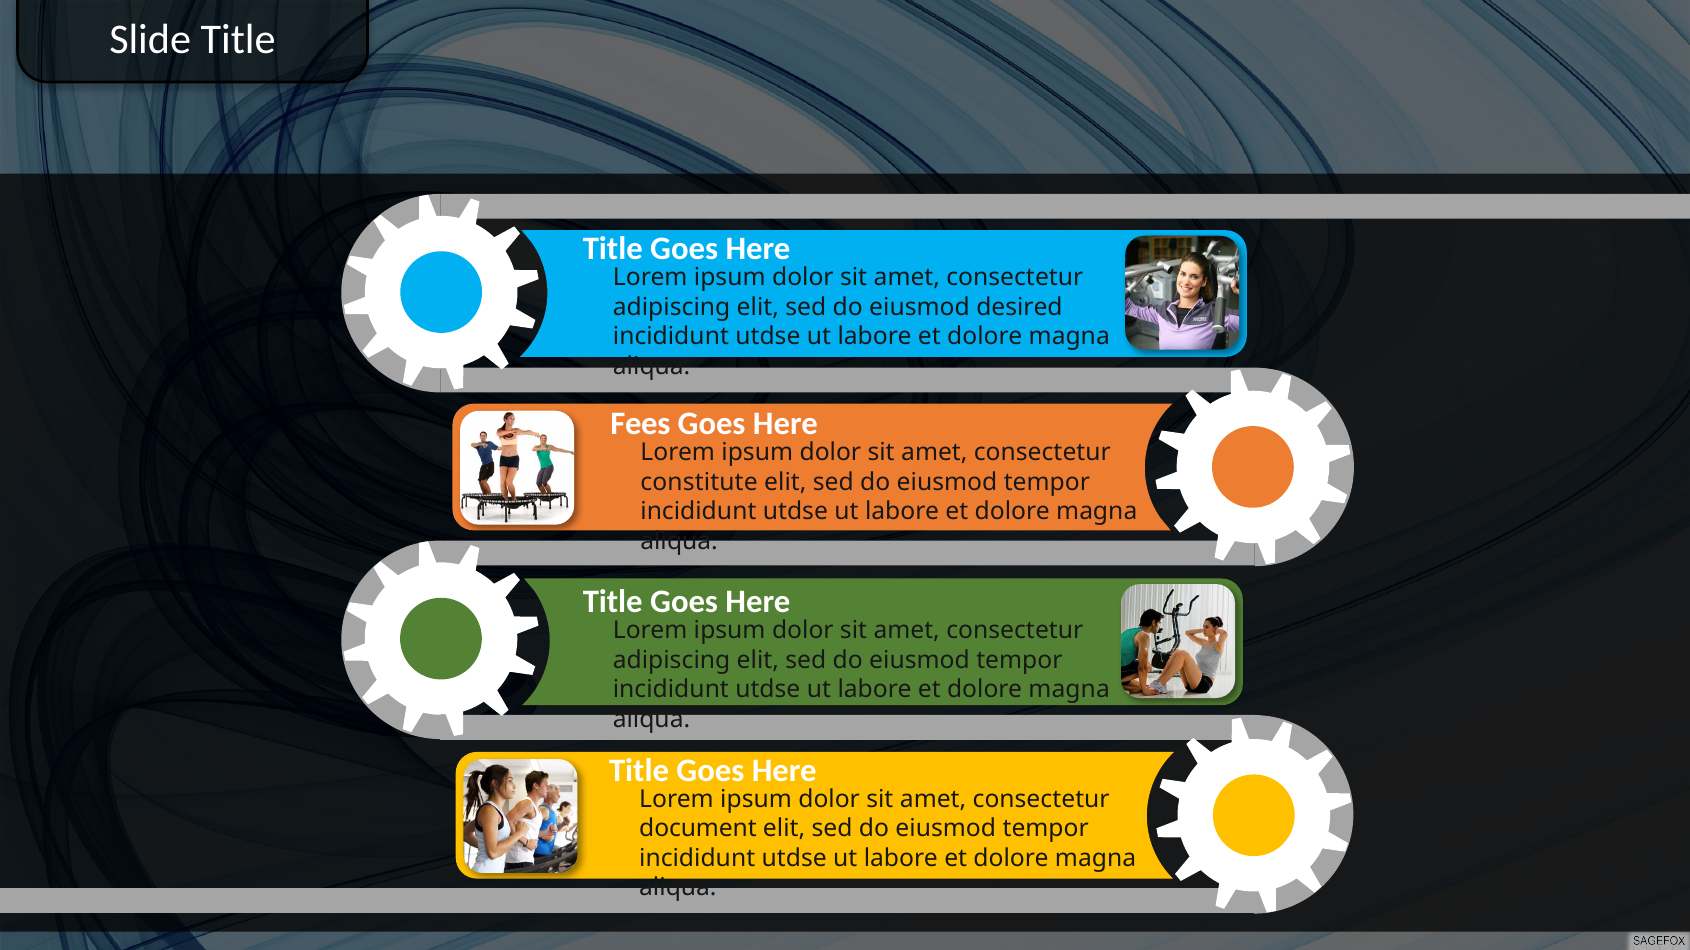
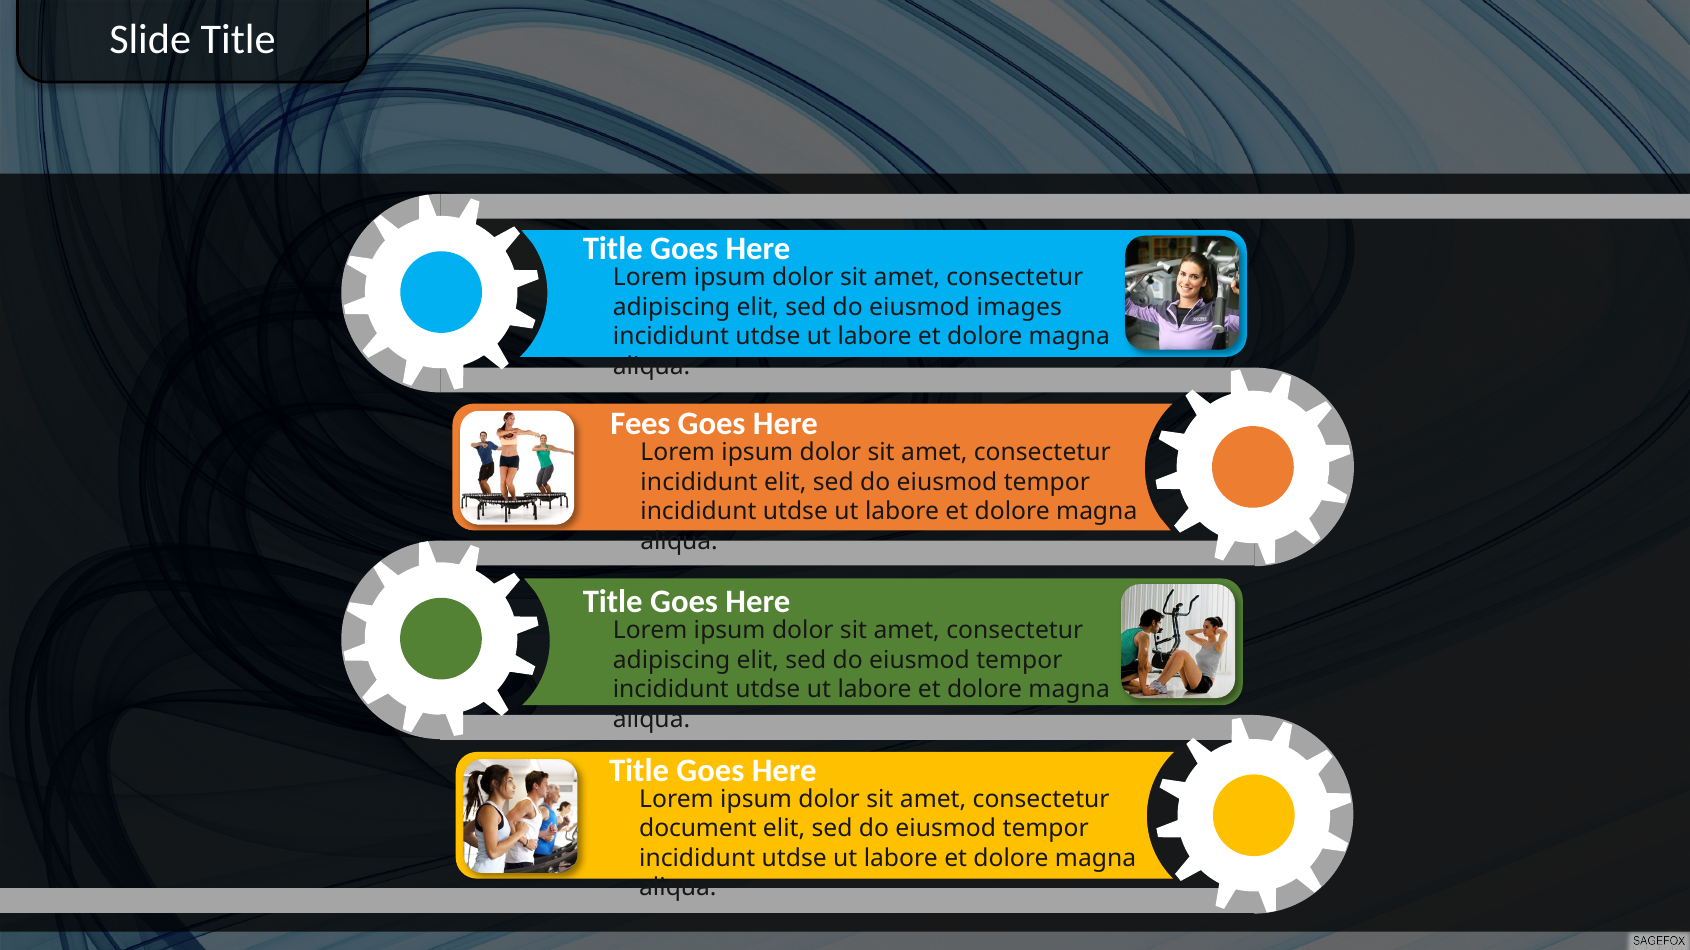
desired: desired -> images
constitute at (699, 482): constitute -> incididunt
